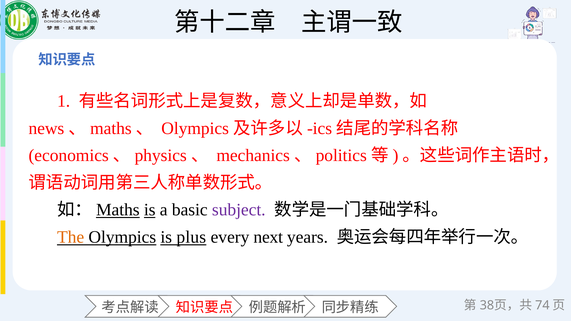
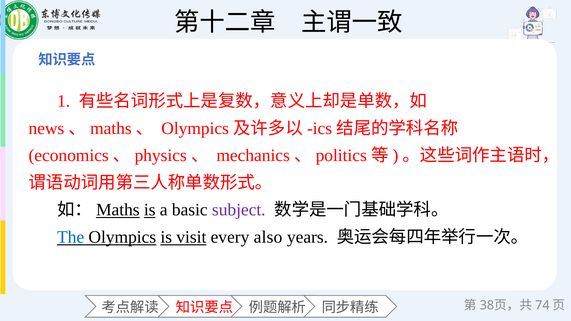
The colour: orange -> blue
plus: plus -> visit
next: next -> also
